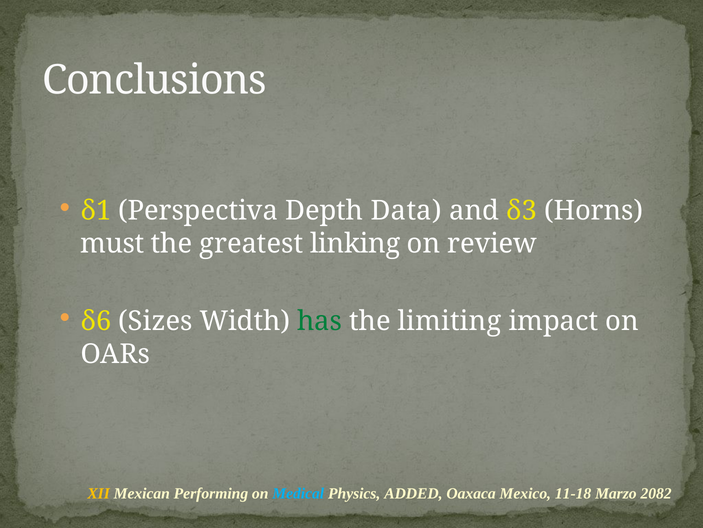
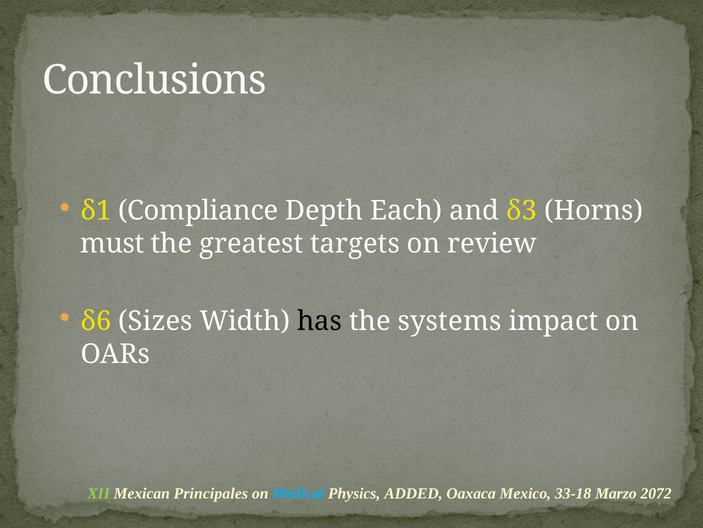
Perspectiva: Perspectiva -> Compliance
Data: Data -> Each
linking: linking -> targets
has colour: green -> black
limiting: limiting -> systems
XII colour: yellow -> light green
Performing: Performing -> Principales
11-18: 11-18 -> 33-18
2082: 2082 -> 2072
